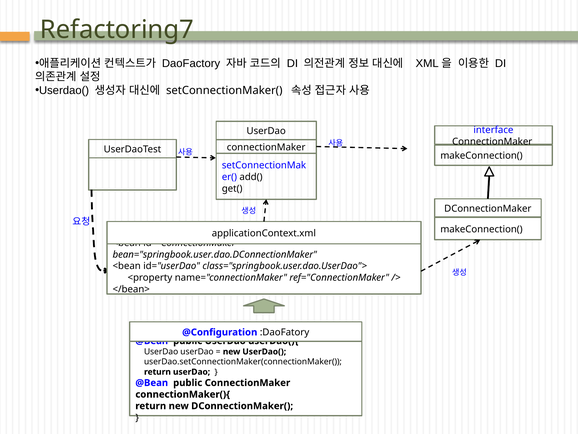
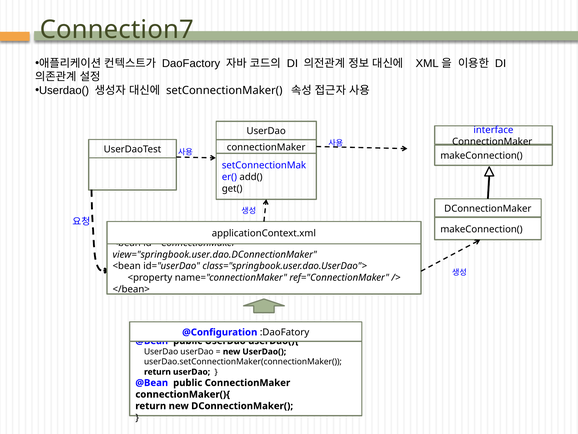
Refactoring7: Refactoring7 -> Connection7
bean="springbook.user.dao.DConnectionMaker: bean="springbook.user.dao.DConnectionMaker -> view="springbook.user.dao.DConnectionMaker
